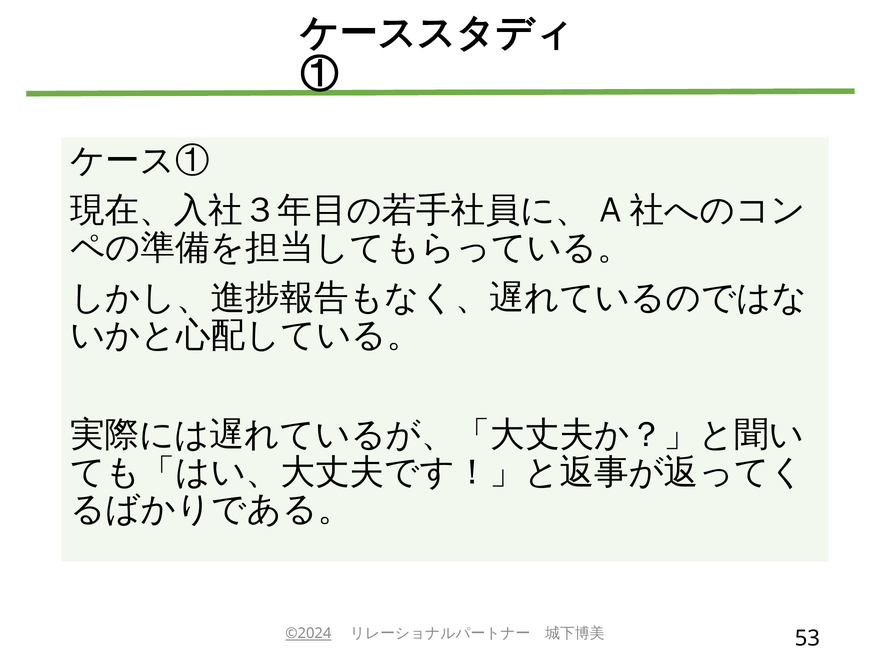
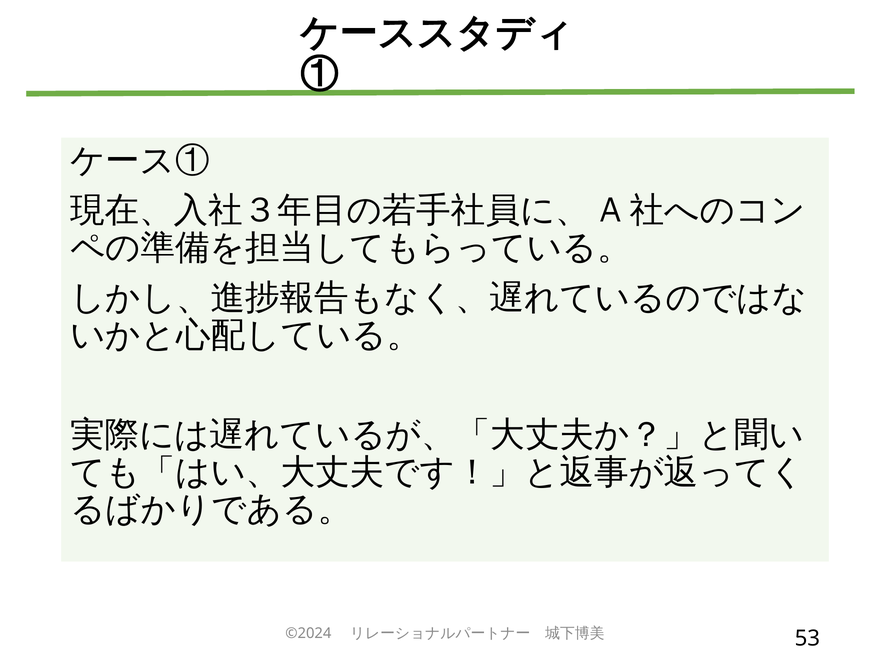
©2024 underline: present -> none
